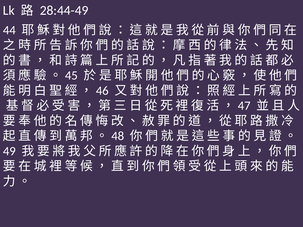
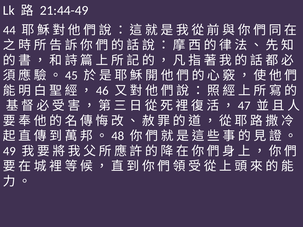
28:44-49: 28:44-49 -> 21:44-49
